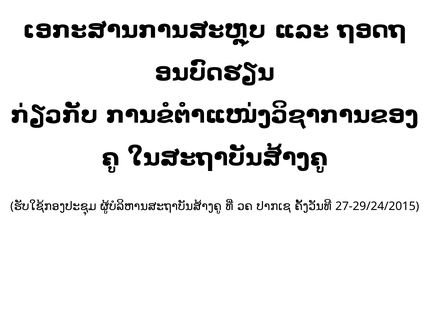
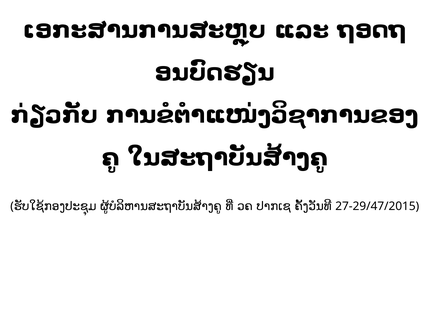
27-29/24/2015: 27-29/24/2015 -> 27-29/47/2015
